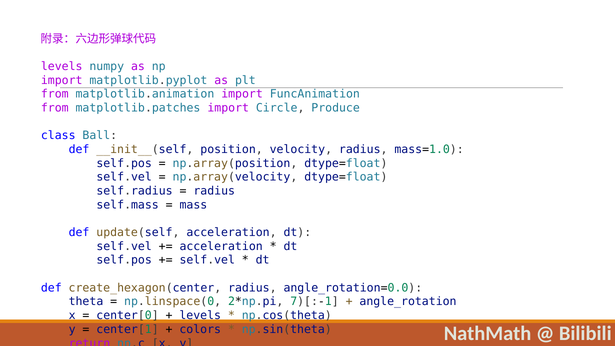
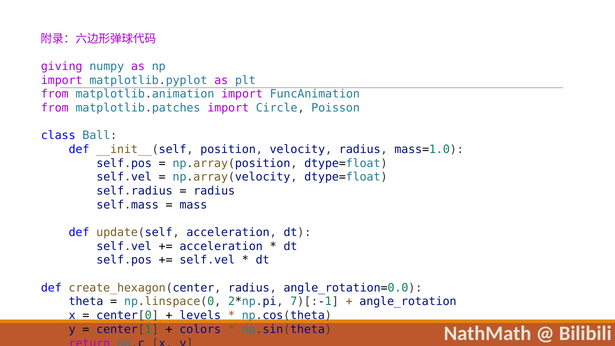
levels at (62, 66): levels -> giving
Produce: Produce -> Poisson
